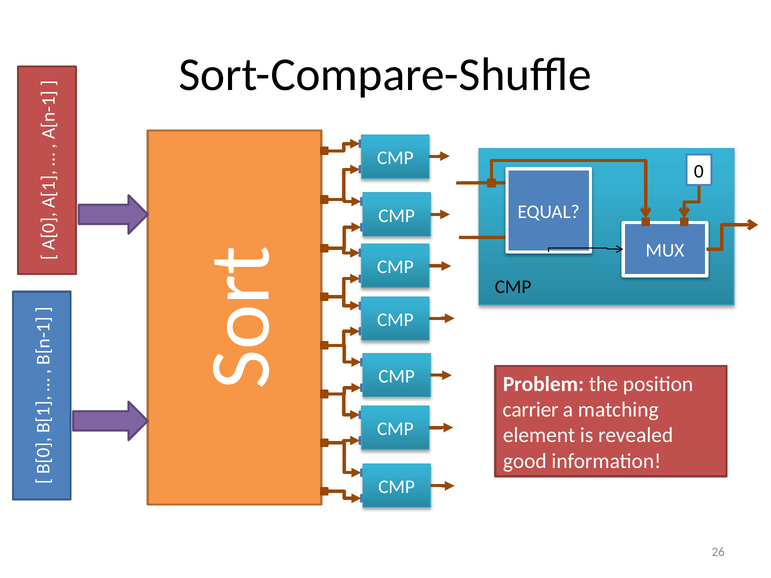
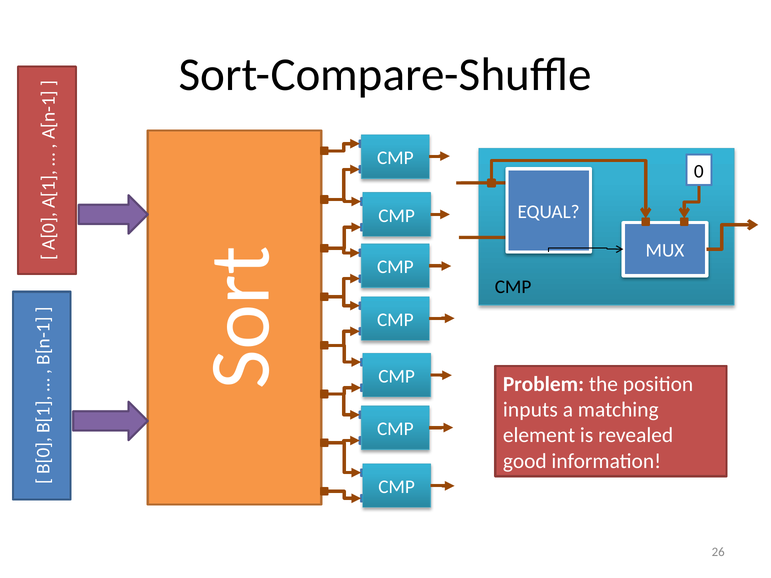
carrier: carrier -> inputs
